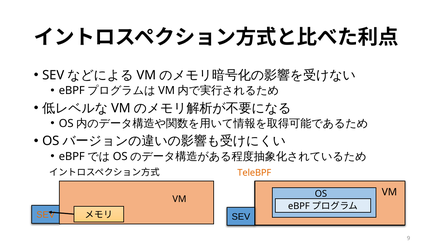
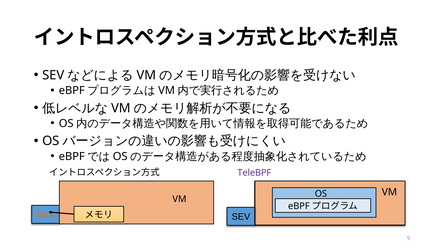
TeleBPF colour: orange -> purple
